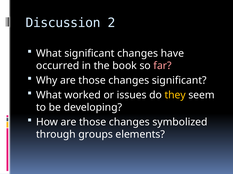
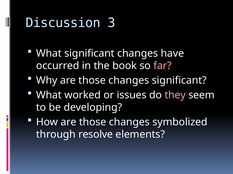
2: 2 -> 3
they colour: yellow -> pink
groups: groups -> resolve
